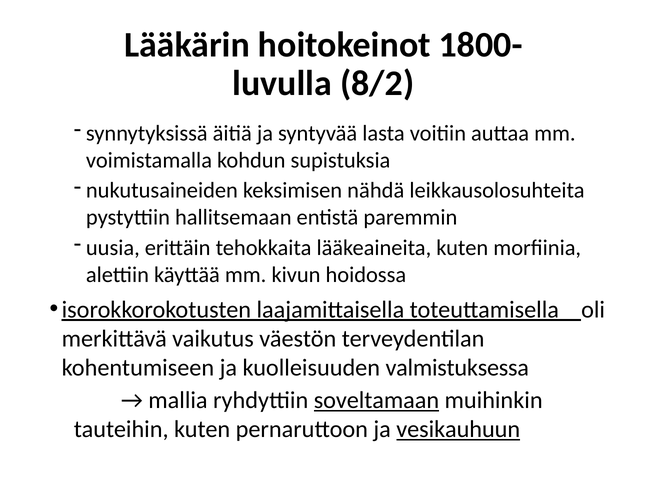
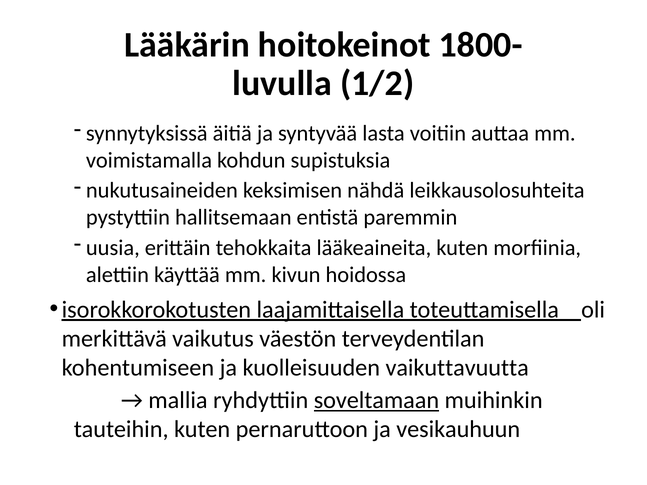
8/2: 8/2 -> 1/2
valmistuksessa: valmistuksessa -> vaikuttavuutta
vesikauhuun underline: present -> none
